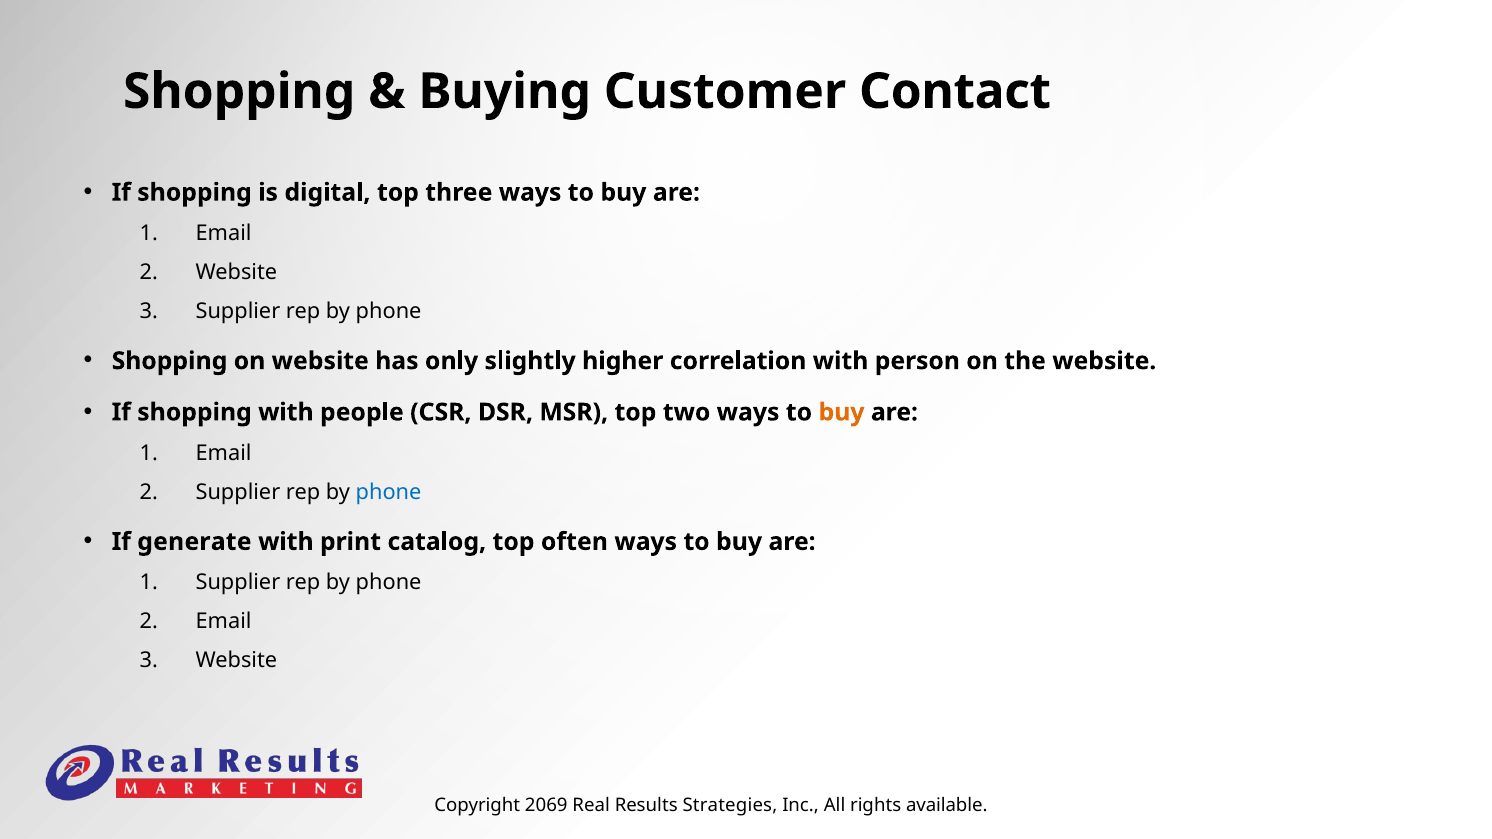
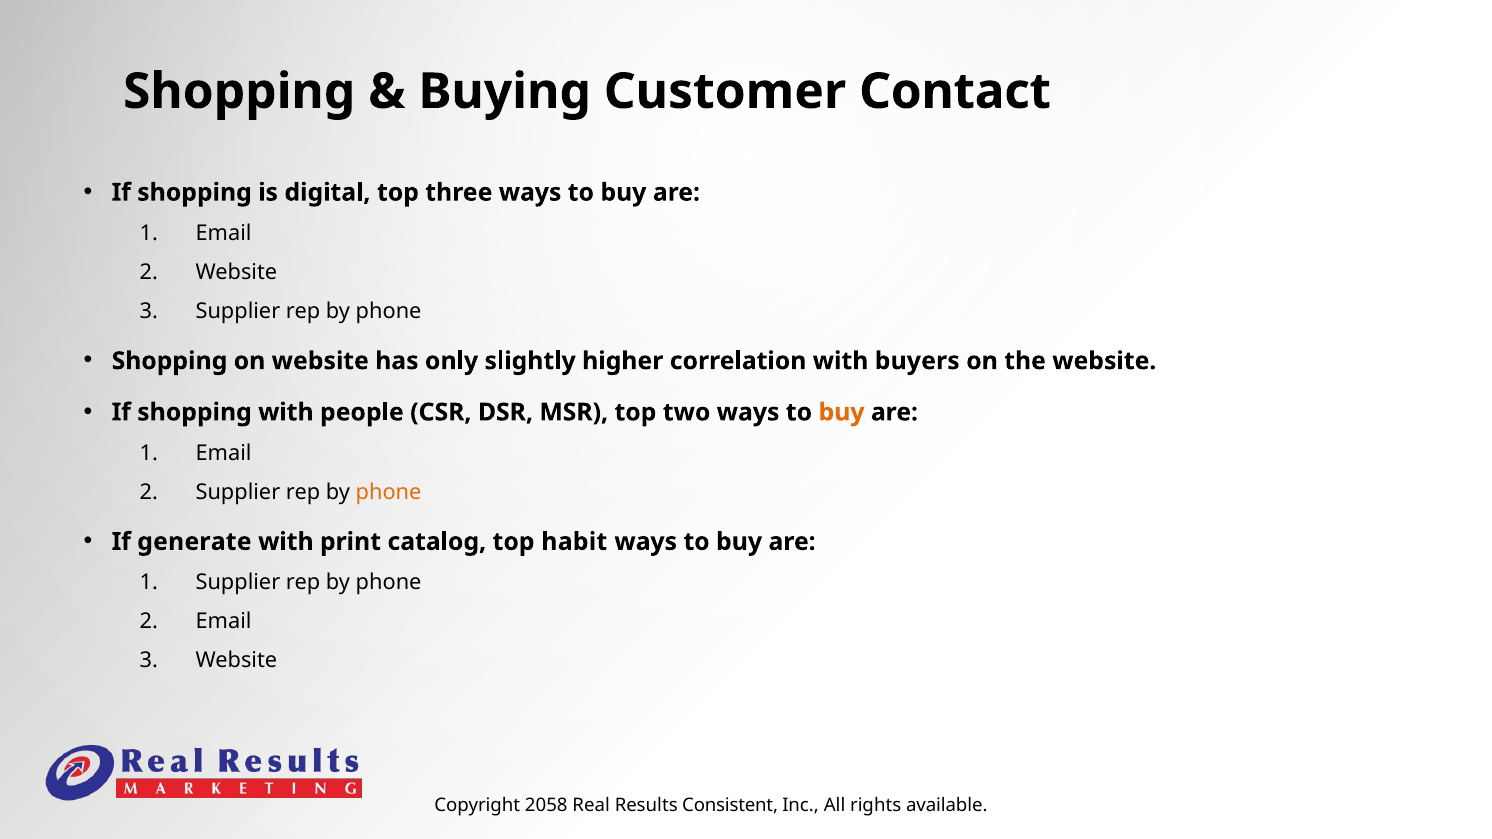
person: person -> buyers
phone at (389, 492) colour: blue -> orange
often: often -> habit
2069: 2069 -> 2058
Strategies: Strategies -> Consistent
